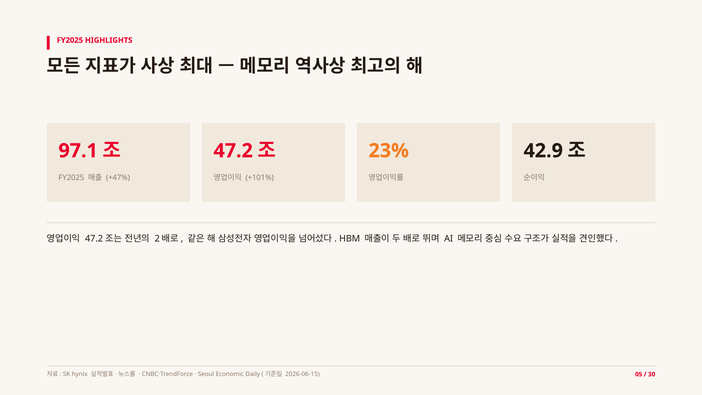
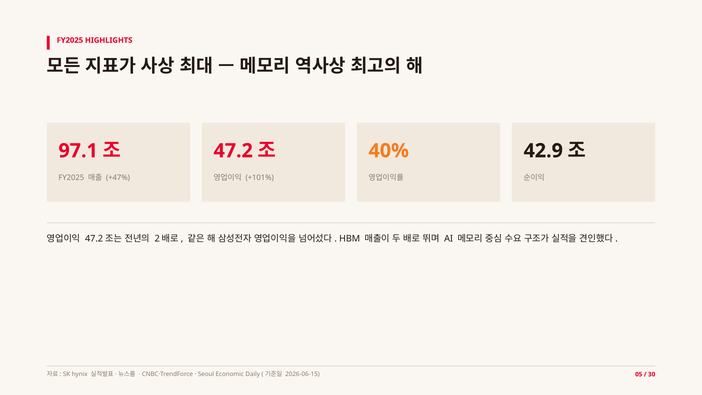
23%: 23% -> 40%
